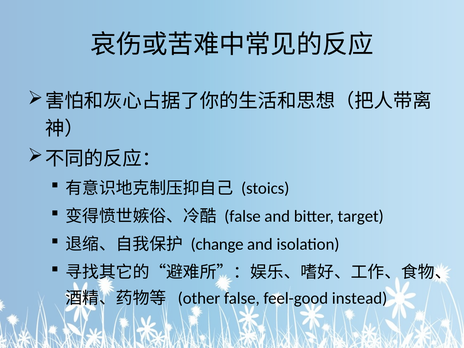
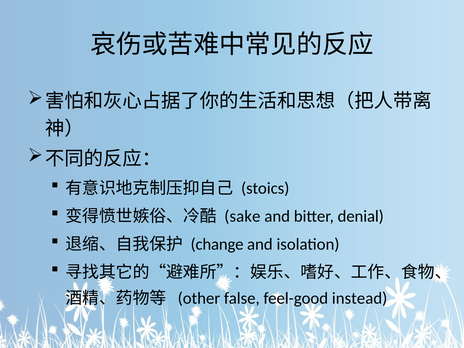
false at (243, 216): false -> sake
target: target -> denial
